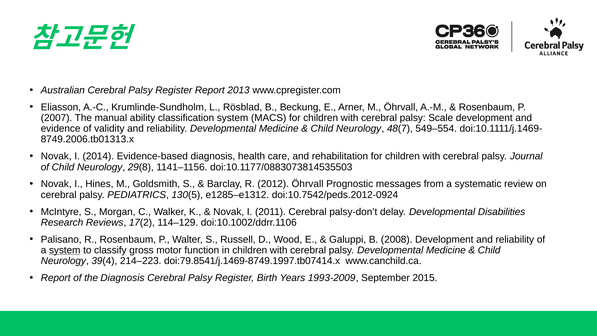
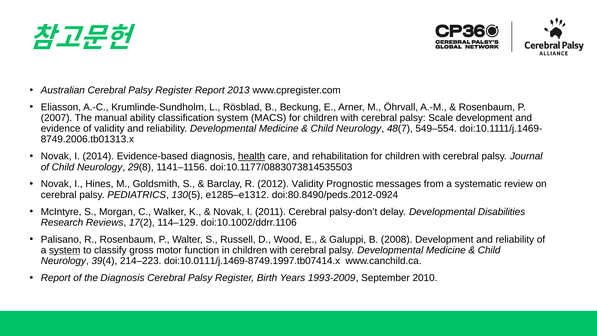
health underline: none -> present
2012 Öhrvall: Öhrvall -> Validity
doi:10.7542/peds.2012-0924: doi:10.7542/peds.2012-0924 -> doi:80.8490/peds.2012-0924
doi:79.8541/j.1469-8749.1997.tb07414.x: doi:79.8541/j.1469-8749.1997.tb07414.x -> doi:10.0111/j.1469-8749.1997.tb07414.x
2015: 2015 -> 2010
